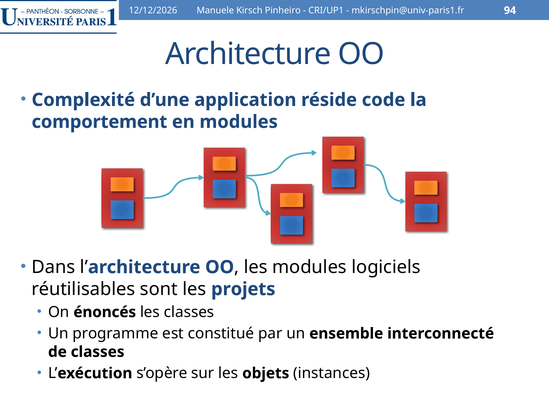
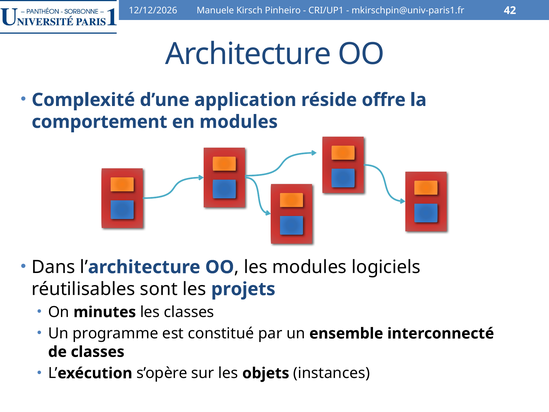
94: 94 -> 42
code: code -> offre
énoncés: énoncés -> minutes
